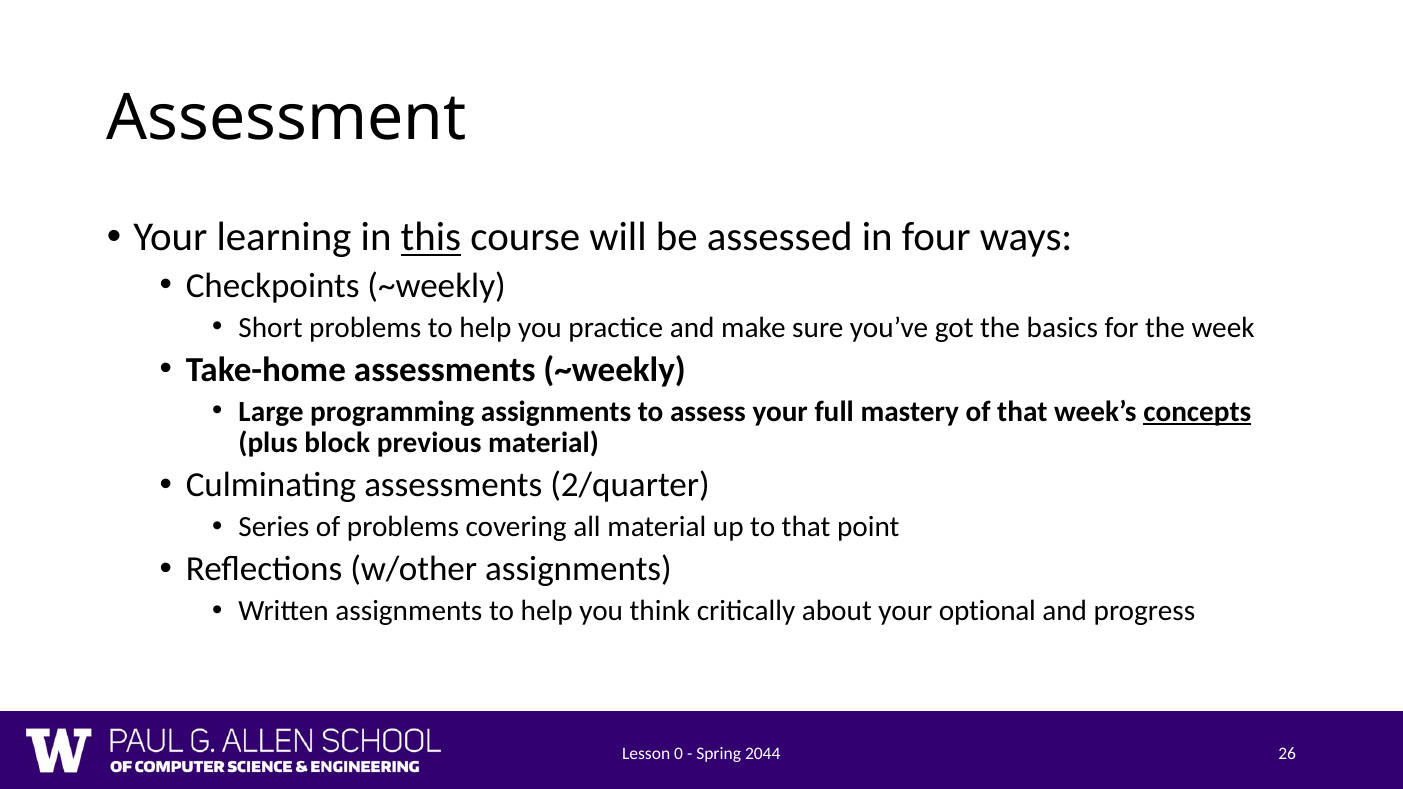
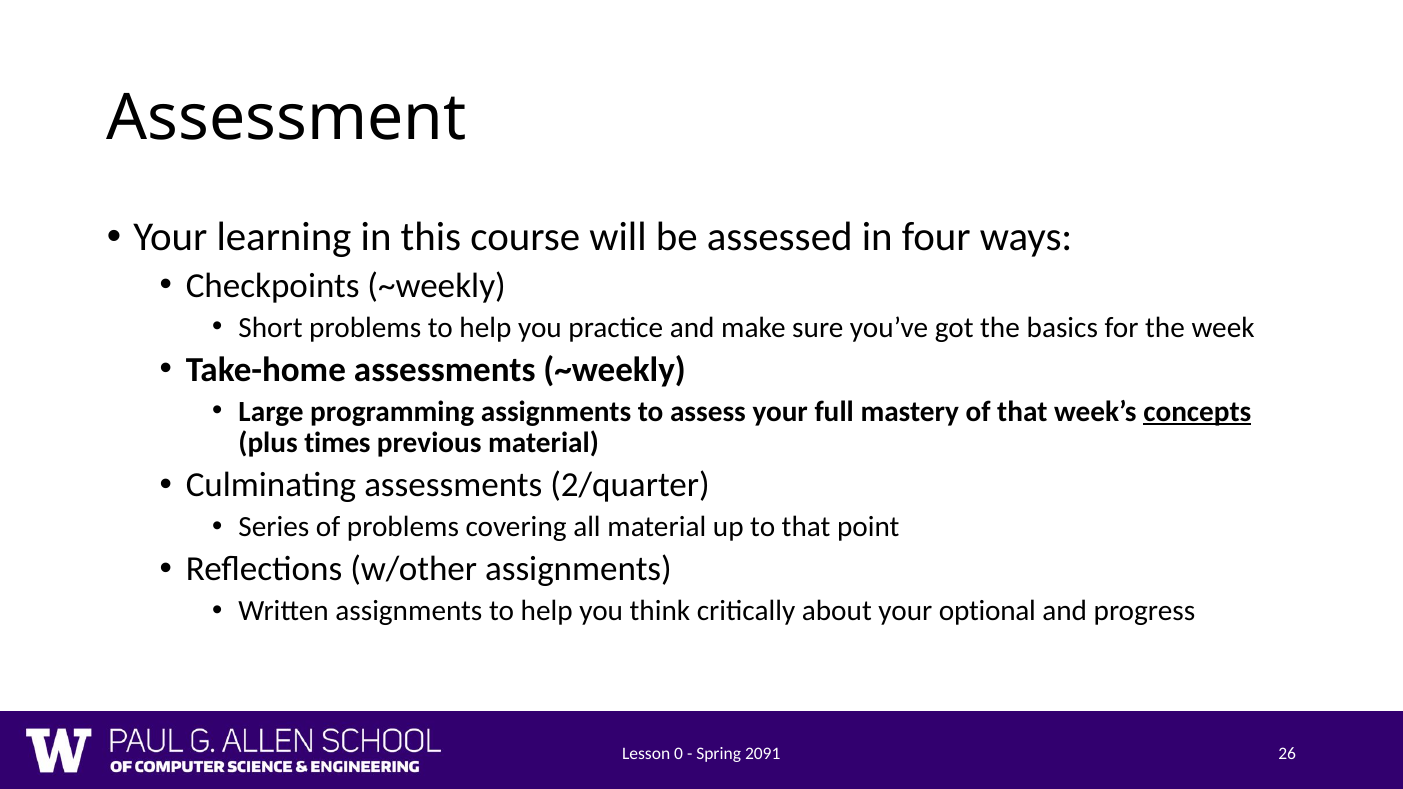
this underline: present -> none
block: block -> times
2044: 2044 -> 2091
